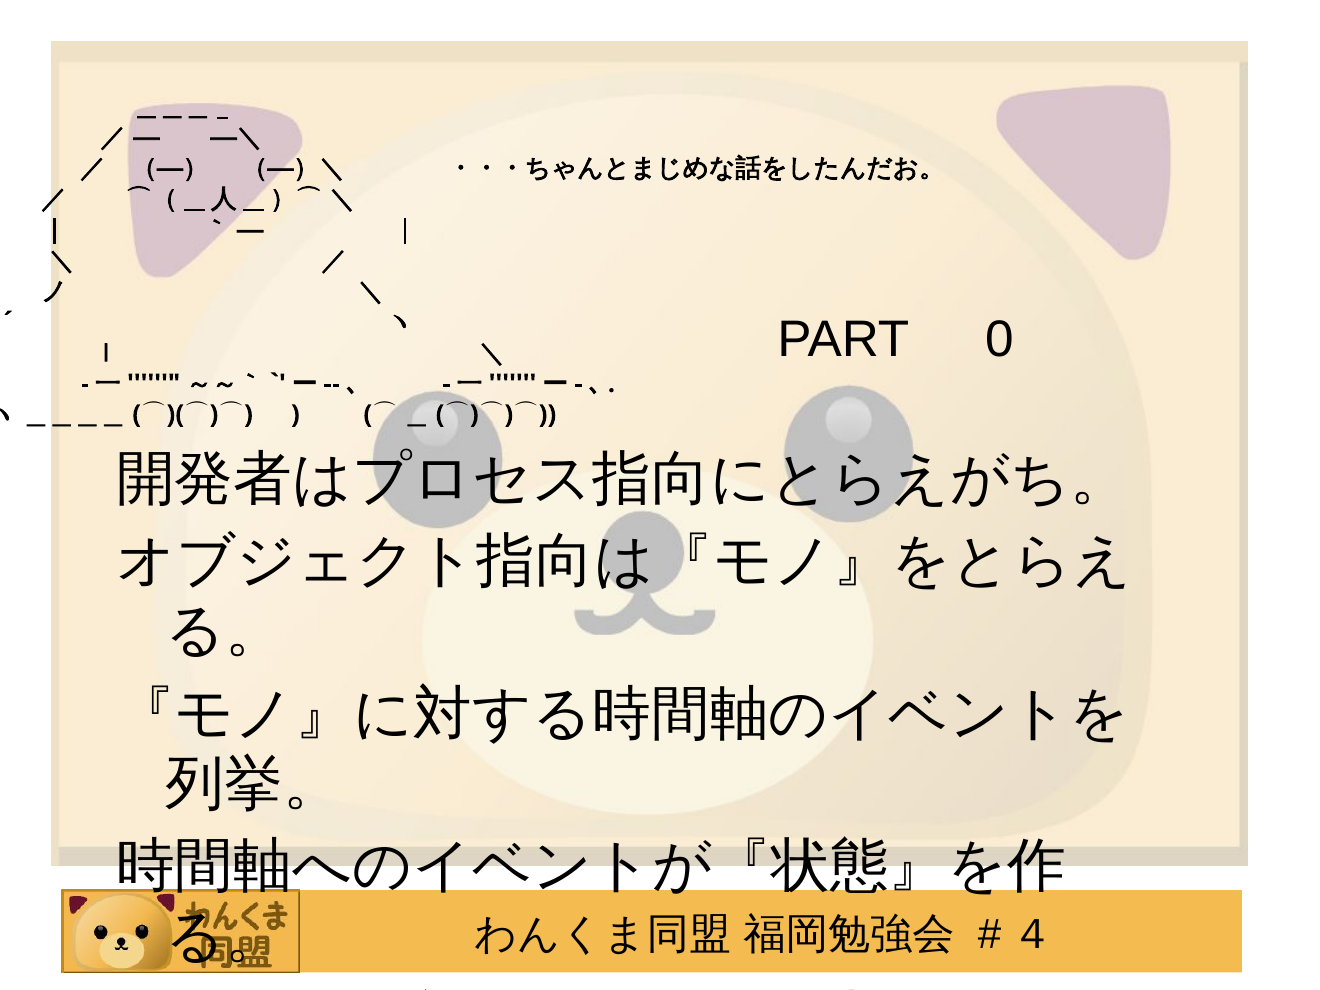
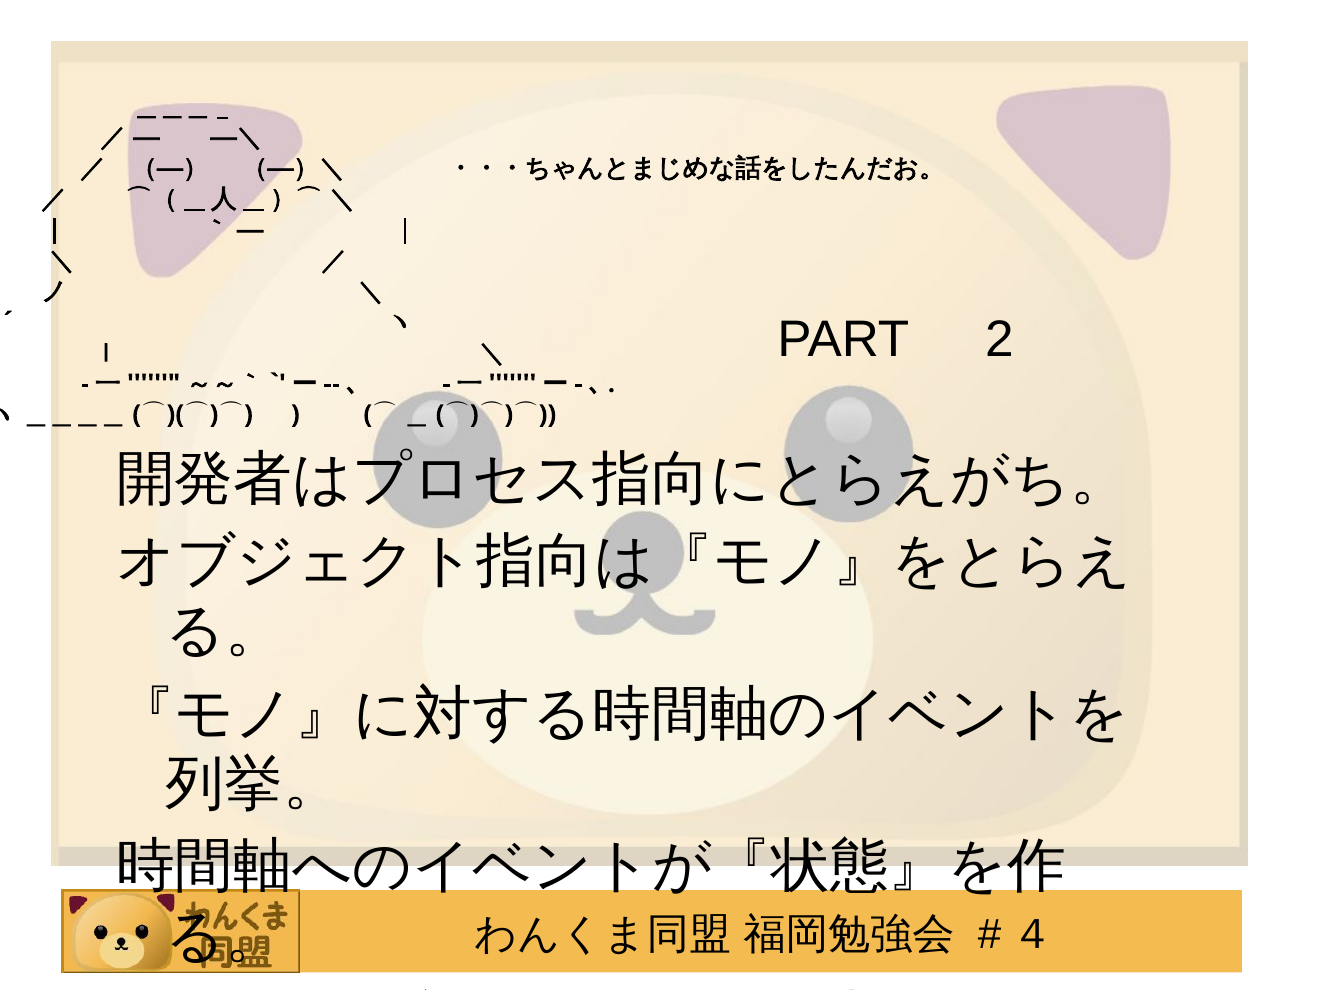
0: 0 -> 2
